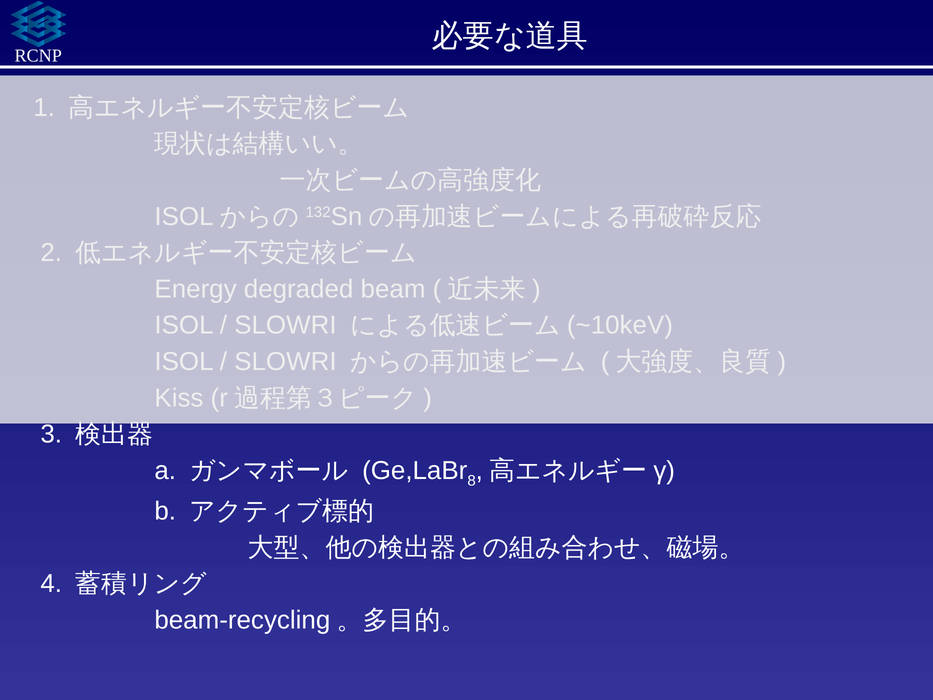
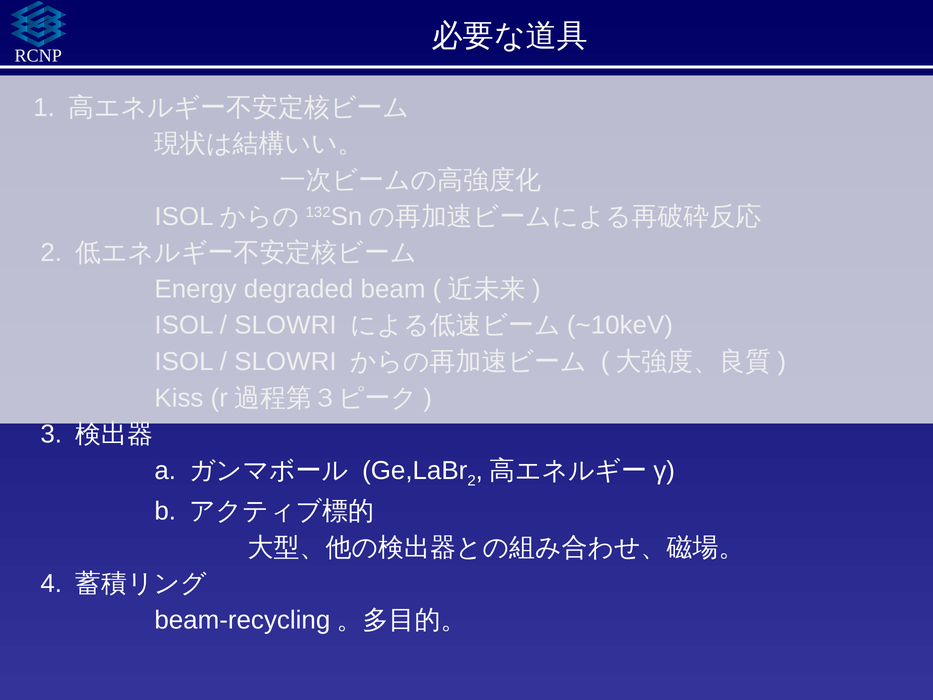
8 at (472, 481): 8 -> 2
